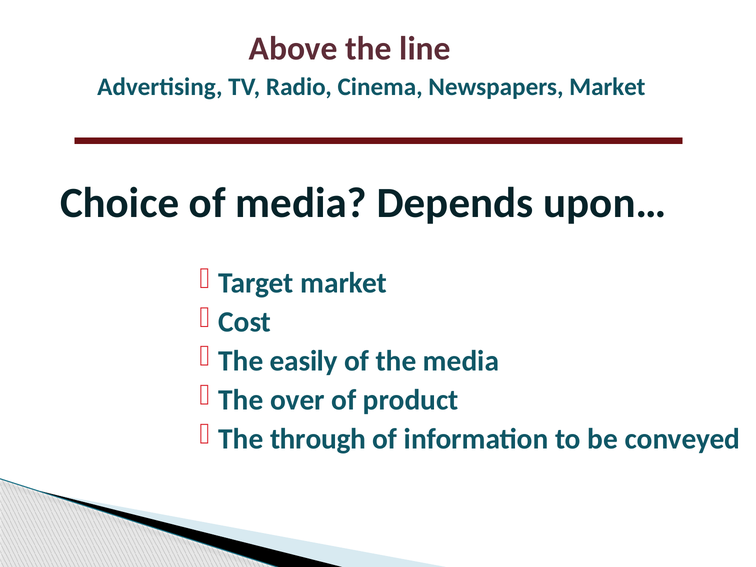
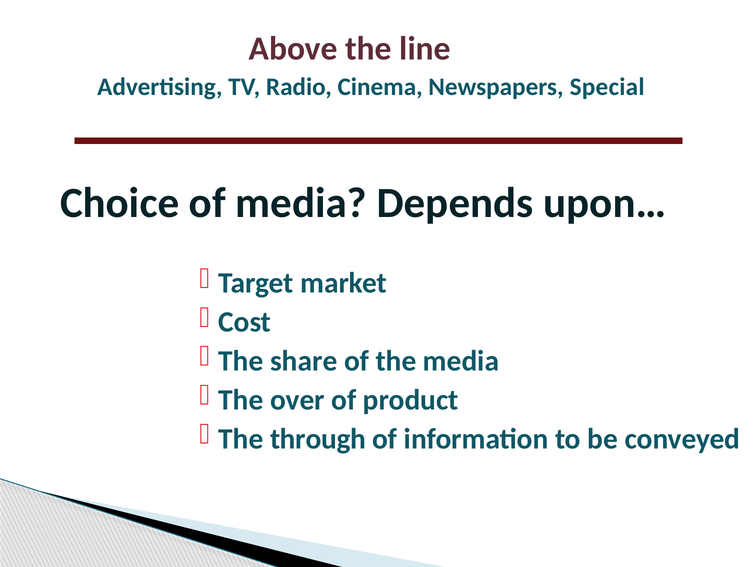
Newspapers Market: Market -> Special
easily: easily -> share
